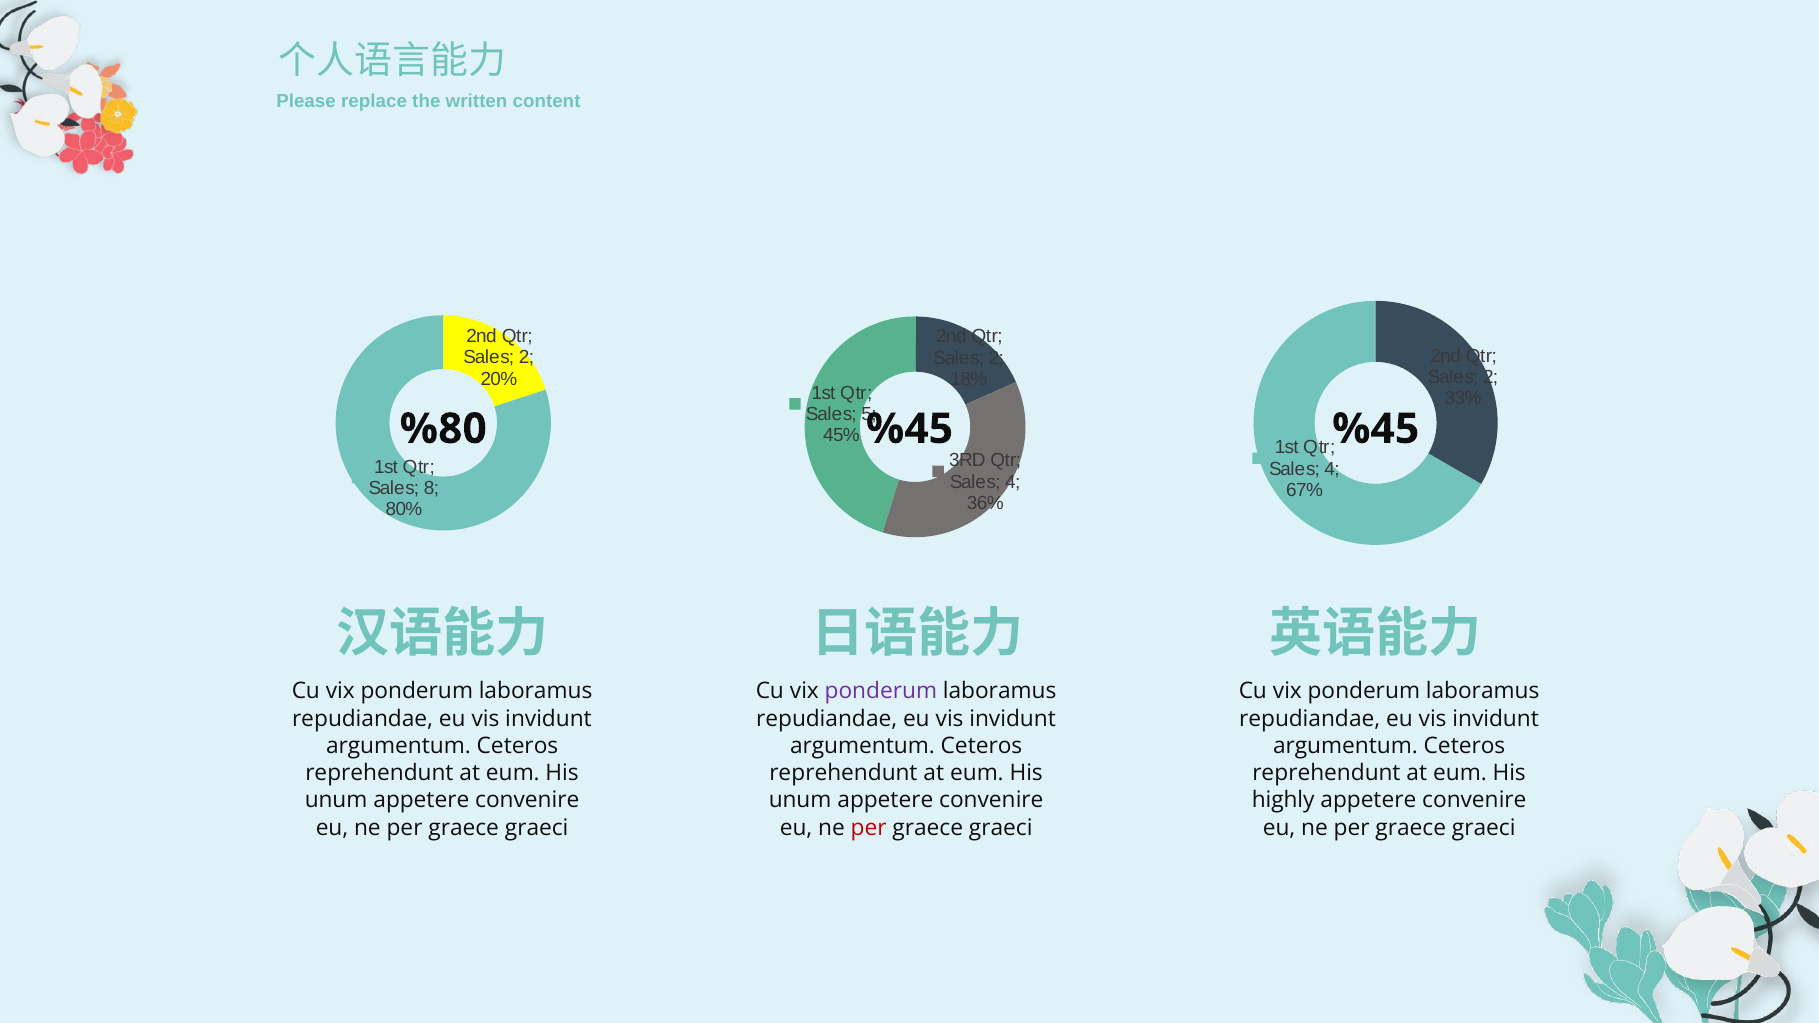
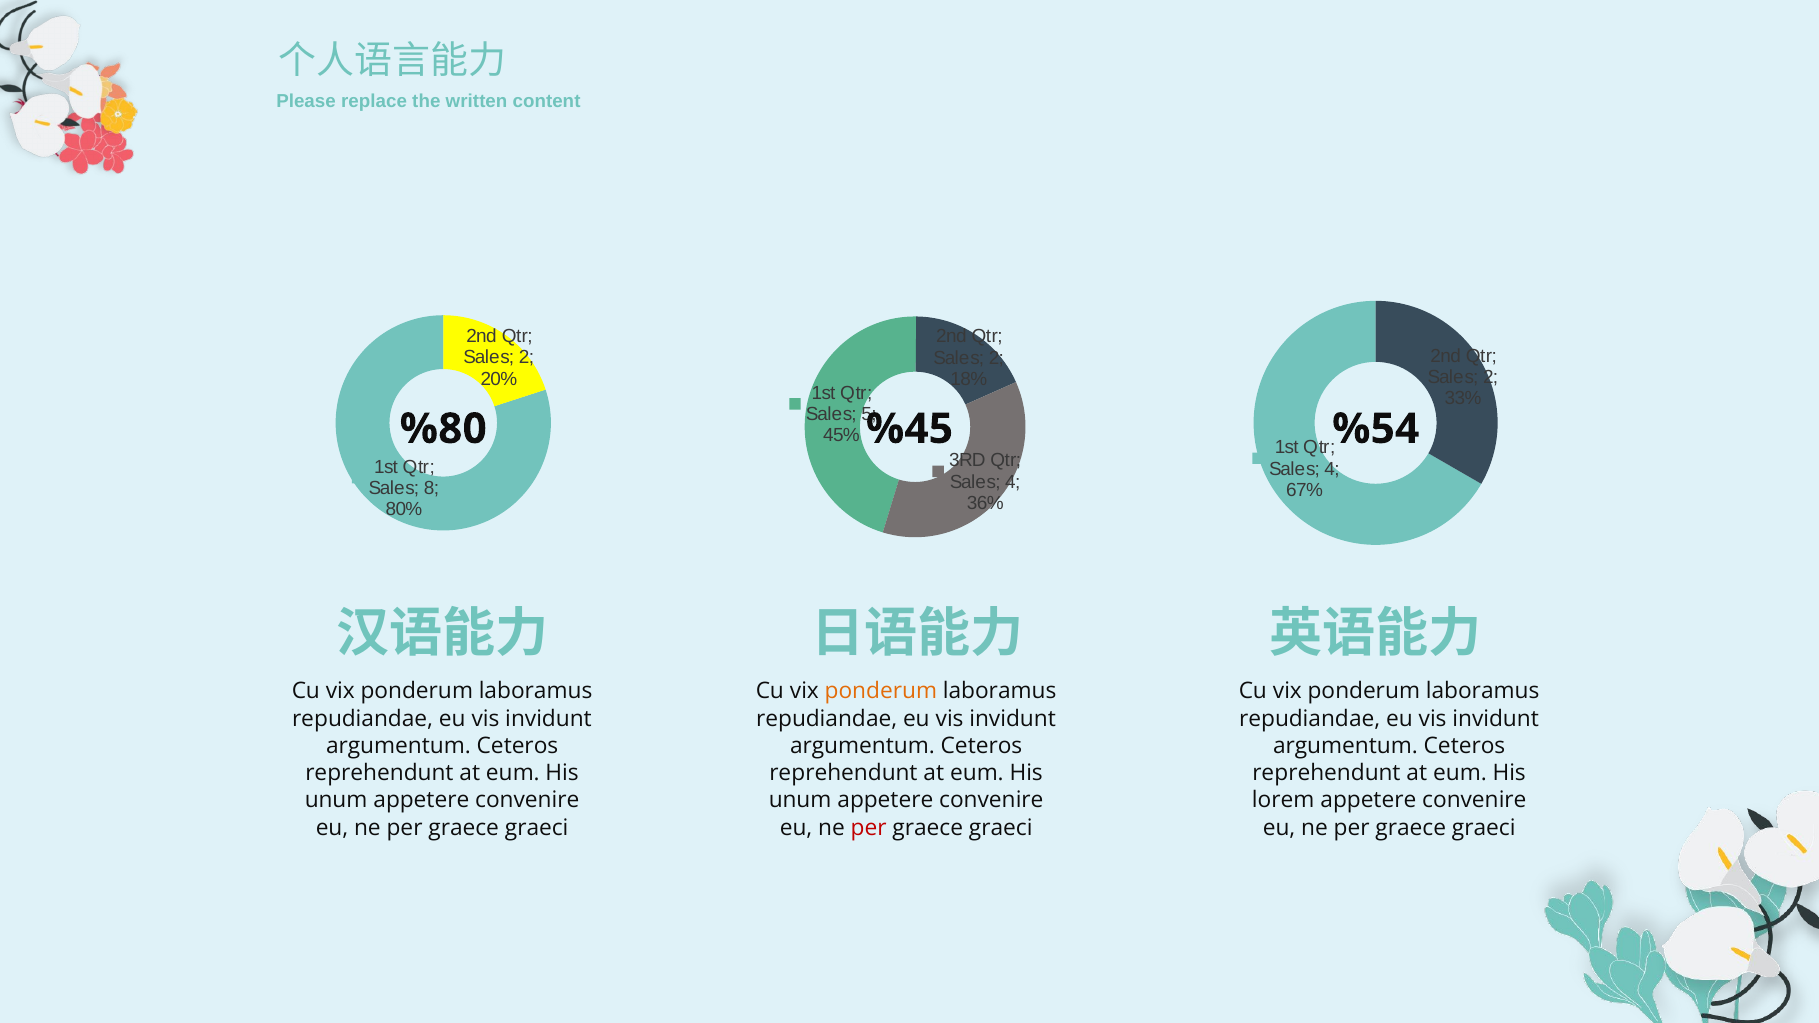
%45 at (1376, 429): %45 -> %54
ponderum at (881, 691) colour: purple -> orange
highly: highly -> lorem
